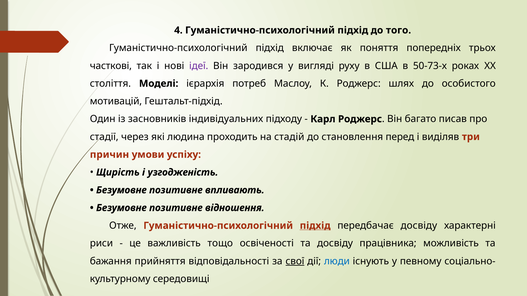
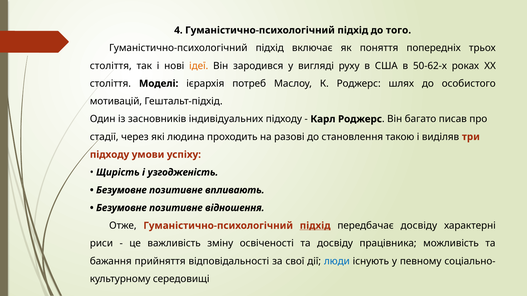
часткові at (111, 66): часткові -> століття
ідеї colour: purple -> orange
50-73-х: 50-73-х -> 50-62-х
стадій: стадій -> разові
перед: перед -> такою
причин at (109, 155): причин -> підходу
тощо: тощо -> зміну
свої underline: present -> none
